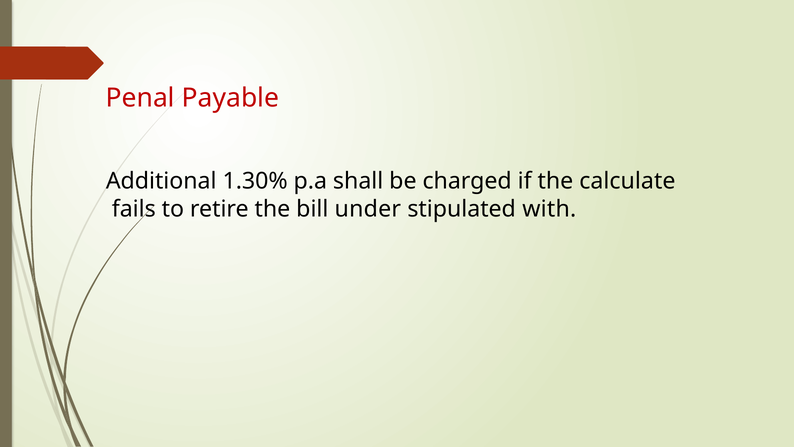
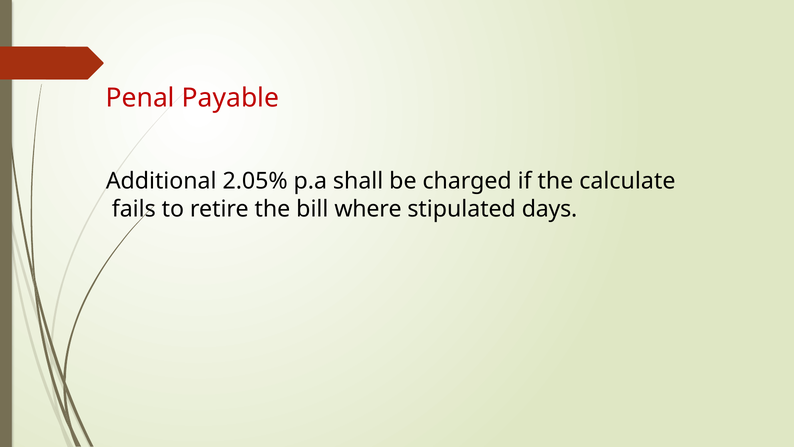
1.30%: 1.30% -> 2.05%
under: under -> where
with: with -> days
